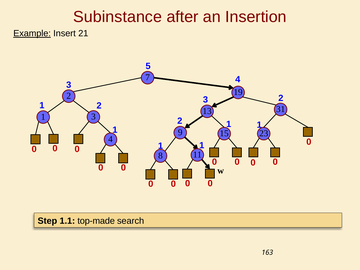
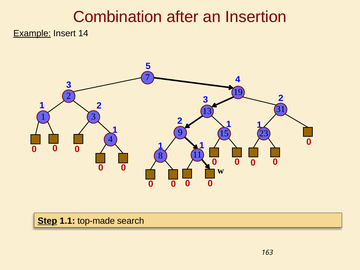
Subinstance: Subinstance -> Combination
21: 21 -> 14
Step underline: none -> present
